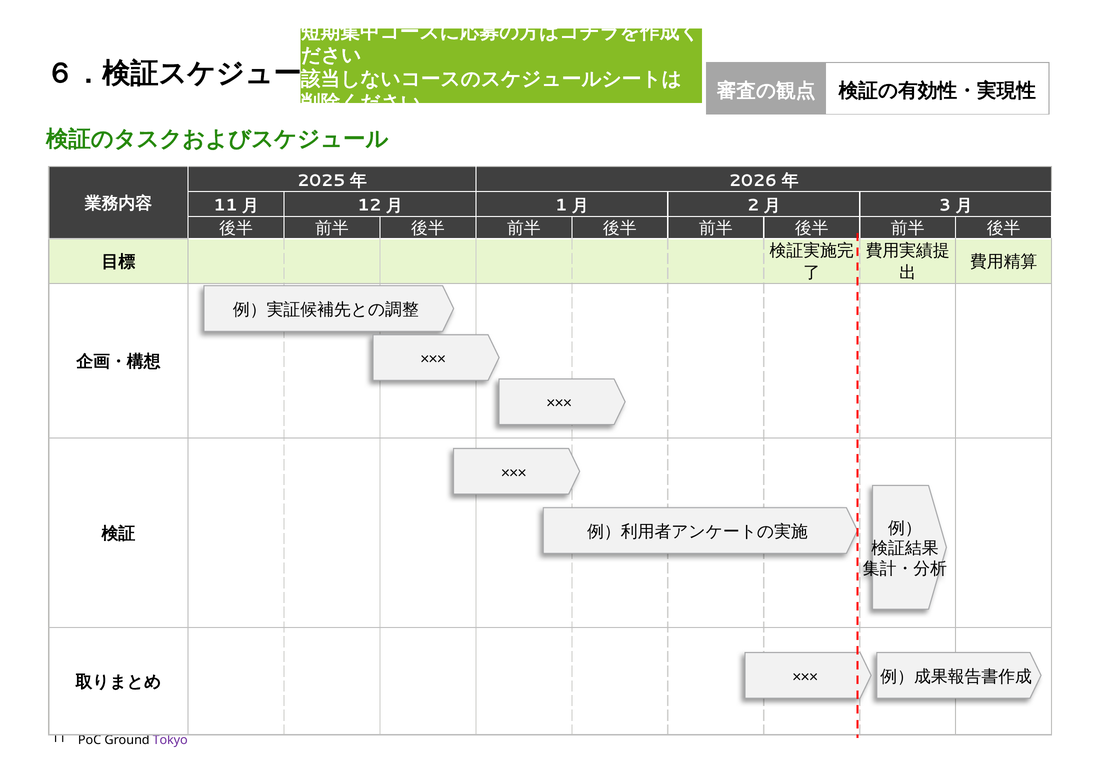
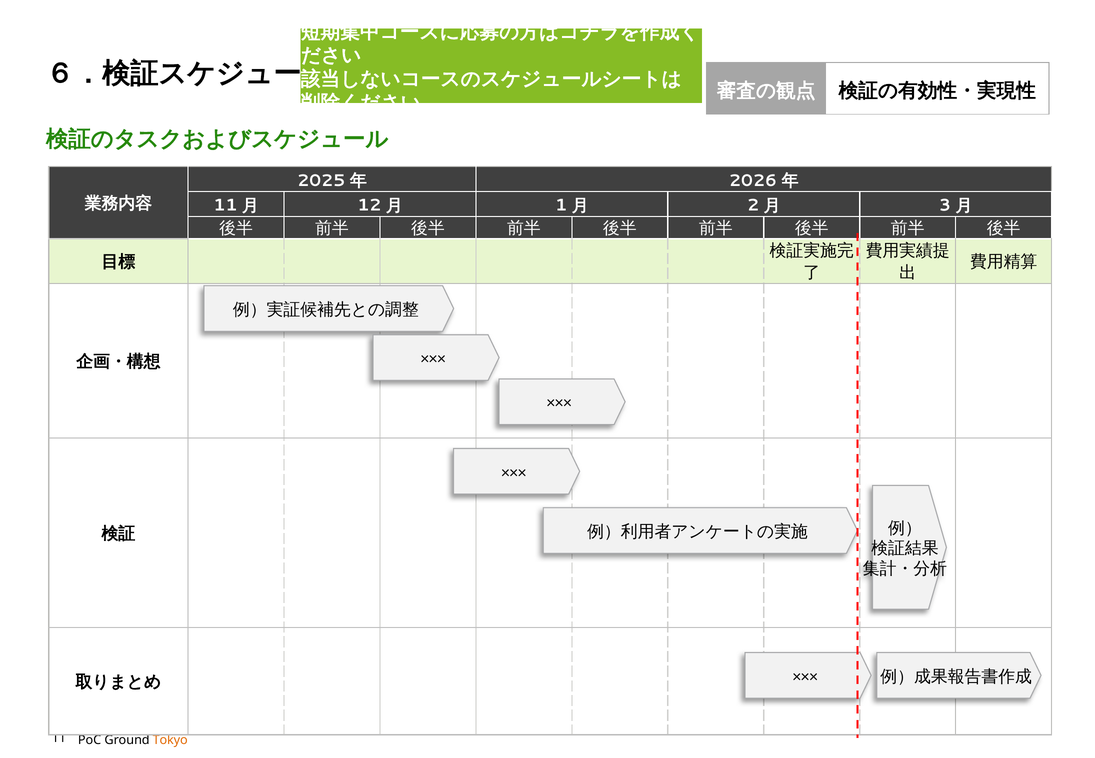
Tokyo colour: purple -> orange
